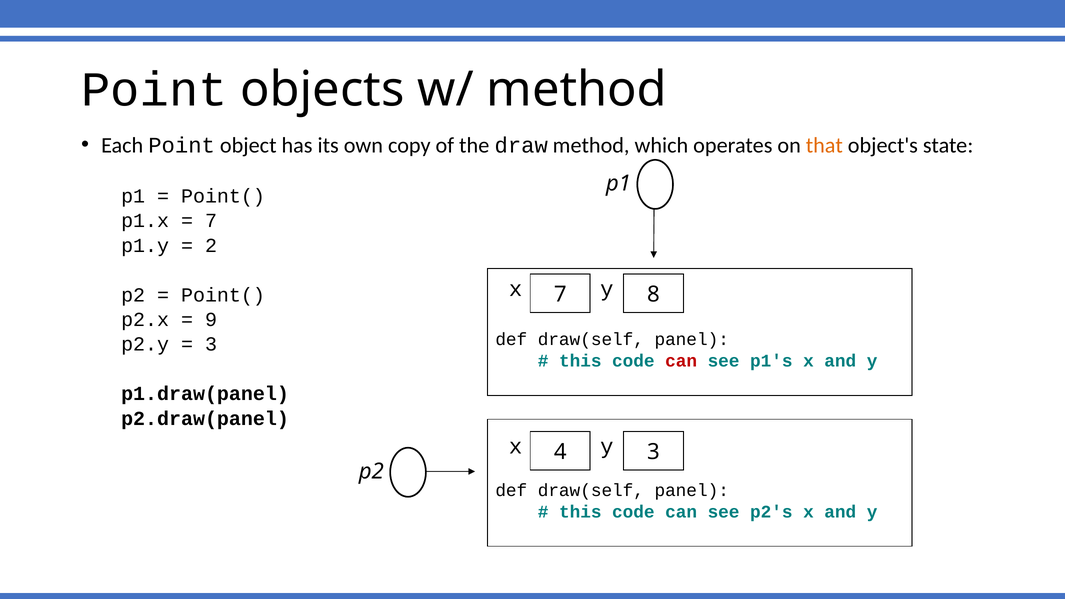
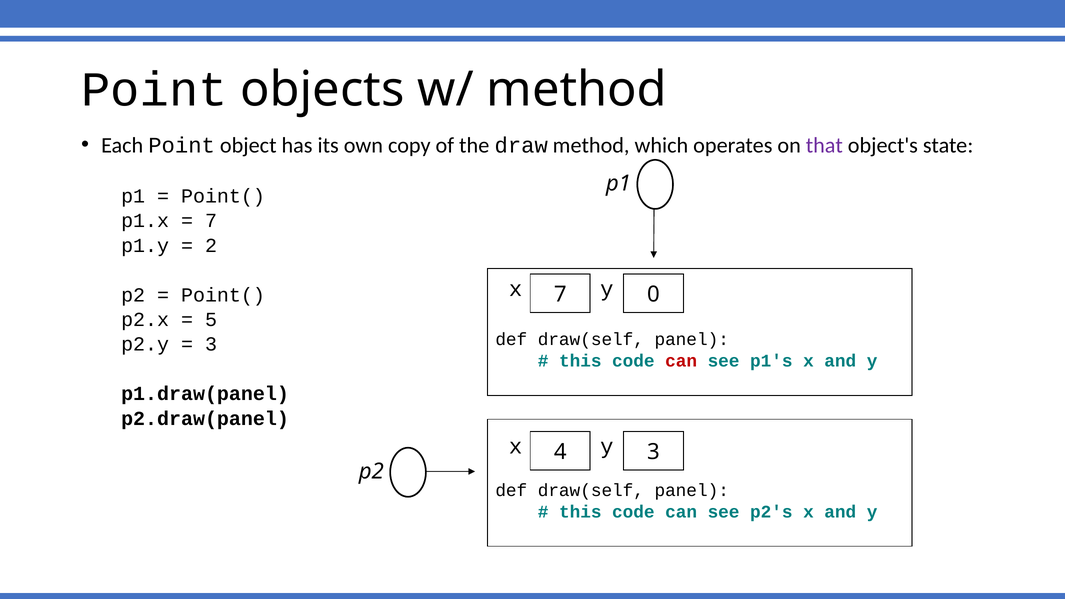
that colour: orange -> purple
8: 8 -> 0
9: 9 -> 5
